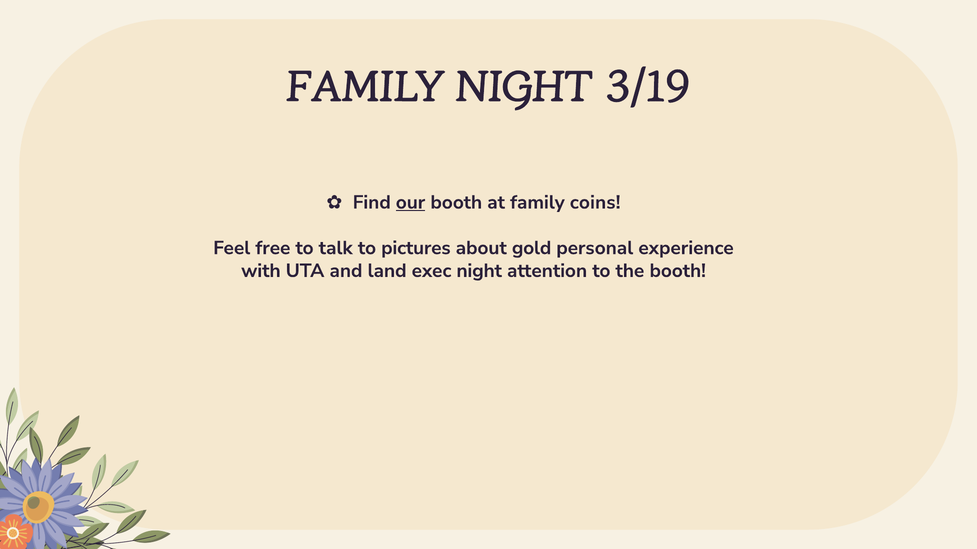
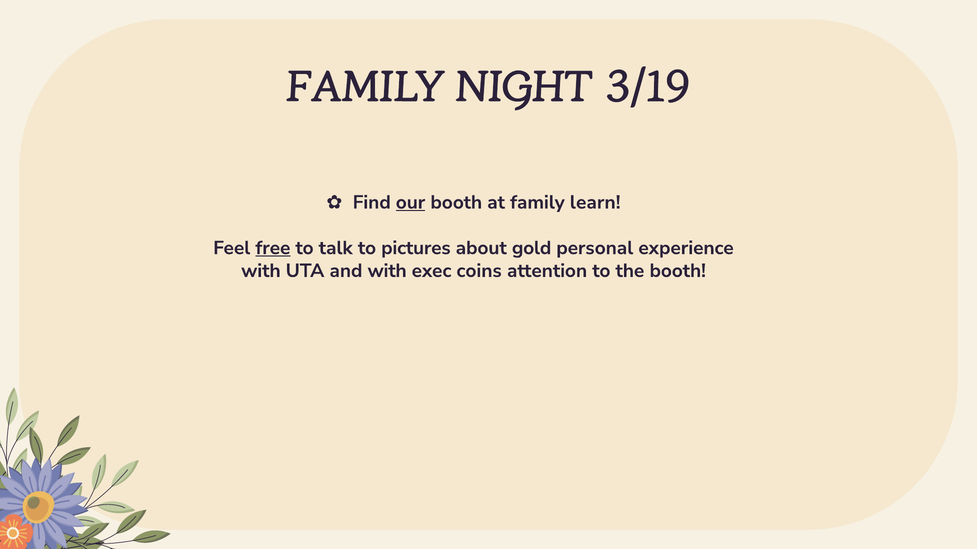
coins: coins -> learn
free underline: none -> present
and land: land -> with
exec night: night -> coins
